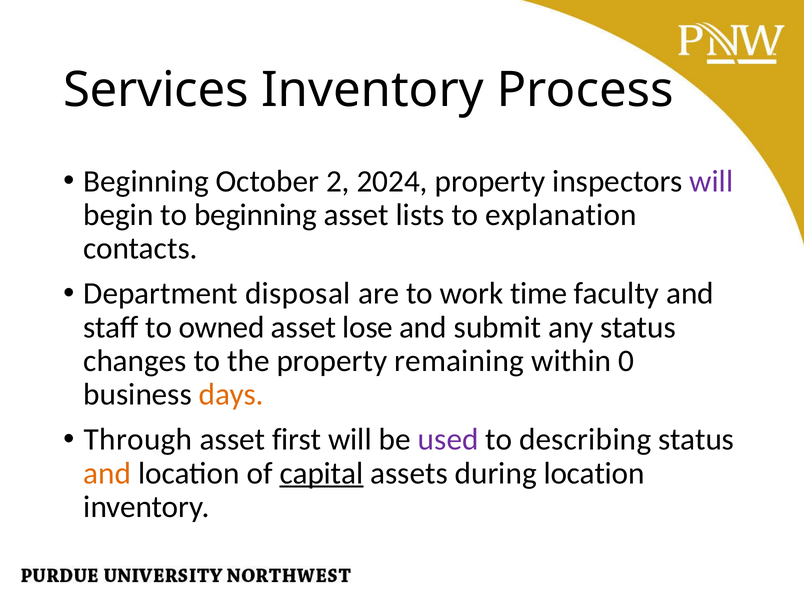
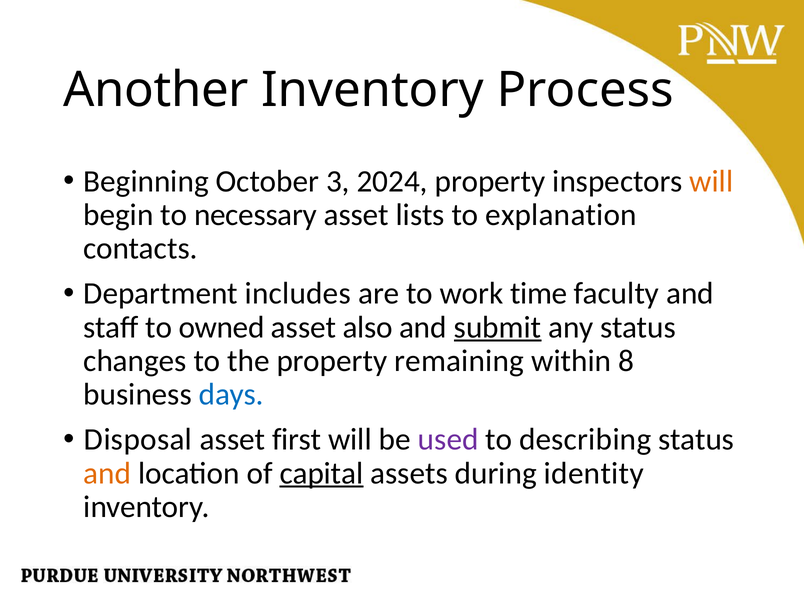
Services: Services -> Another
2: 2 -> 3
will at (711, 181) colour: purple -> orange
to beginning: beginning -> necessary
disposal: disposal -> includes
lose: lose -> also
submit underline: none -> present
0: 0 -> 8
days colour: orange -> blue
Through: Through -> Disposal
during location: location -> identity
